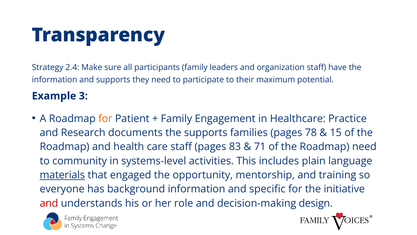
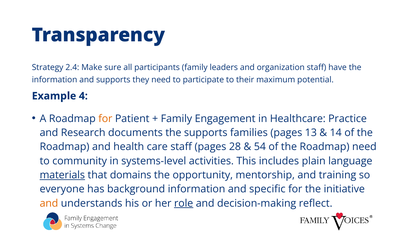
3: 3 -> 4
78: 78 -> 13
15: 15 -> 14
83: 83 -> 28
71: 71 -> 54
engaged: engaged -> domains
and at (49, 203) colour: red -> orange
role underline: none -> present
design: design -> reflect
